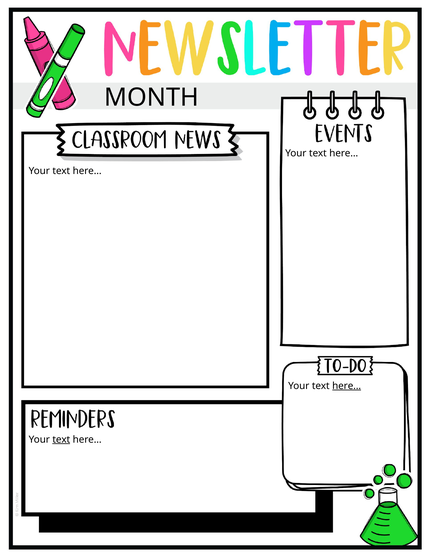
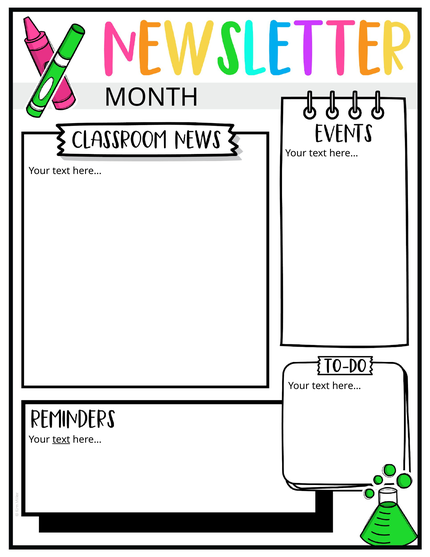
here… at (347, 385) underline: present -> none
